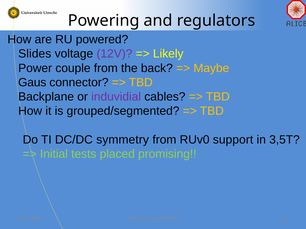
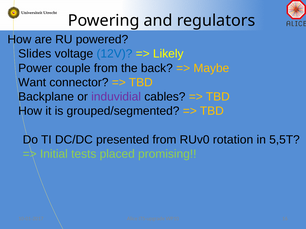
12V colour: purple -> blue
Gaus: Gaus -> Want
symmetry: symmetry -> presented
support: support -> rotation
3,5T: 3,5T -> 5,5T
